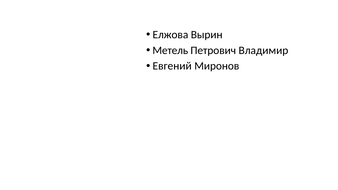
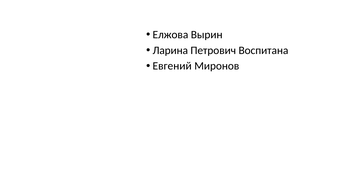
Метель: Метель -> Ларина
Владимир: Владимир -> Воспитана
